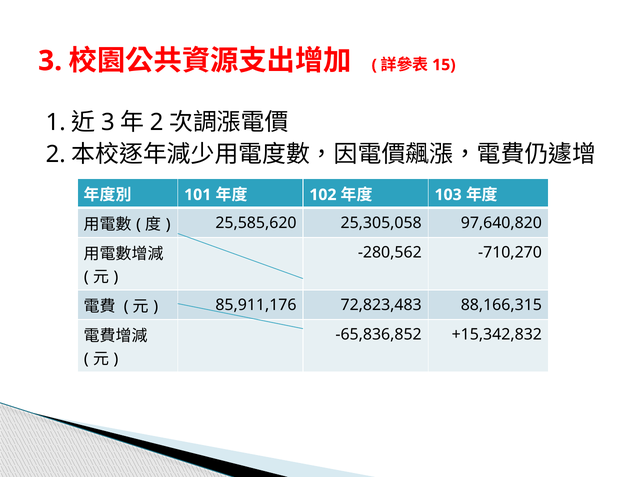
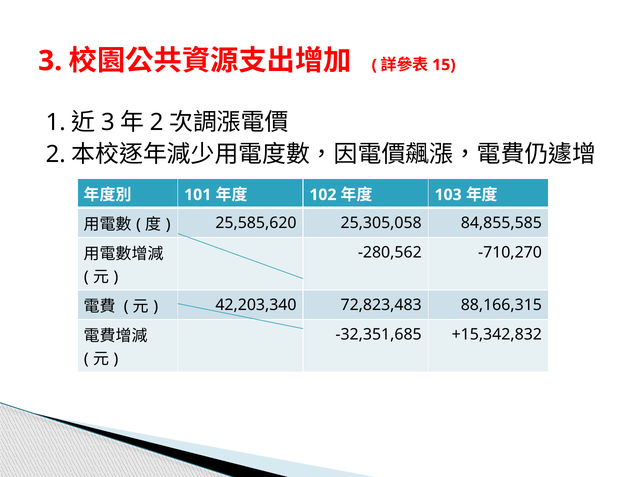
97,640,820: 97,640,820 -> 84,855,585
85,911,176: 85,911,176 -> 42,203,340
-65,836,852: -65,836,852 -> -32,351,685
